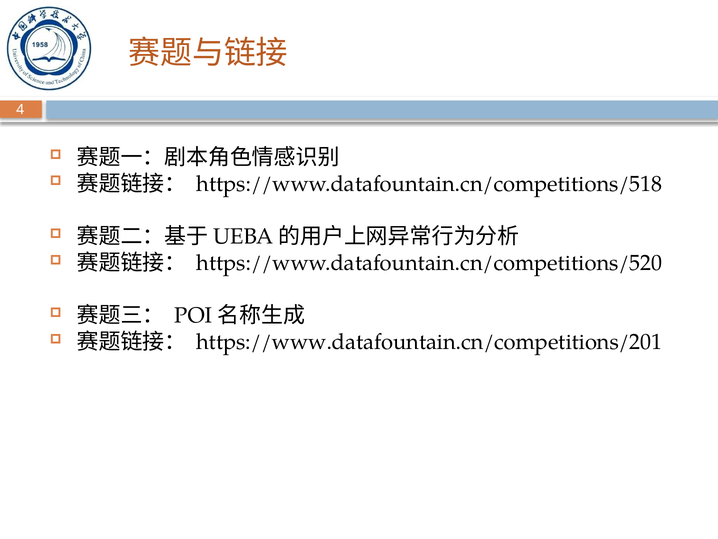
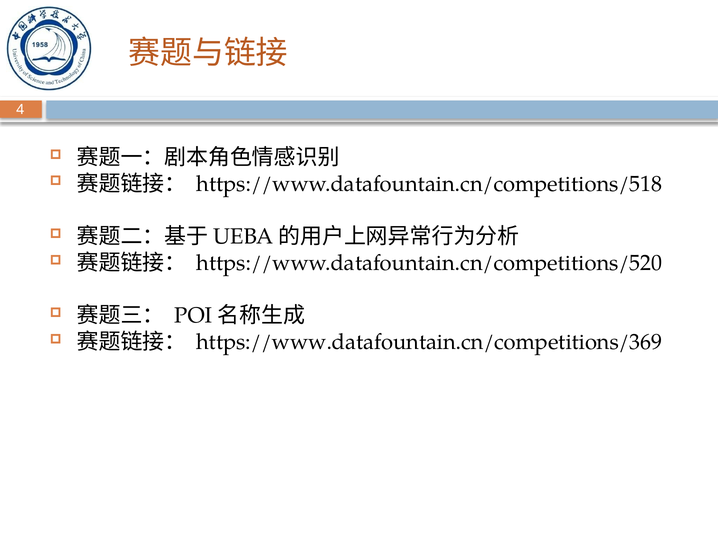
https://www.datafountain.cn/competitions/201: https://www.datafountain.cn/competitions/201 -> https://www.datafountain.cn/competitions/369
